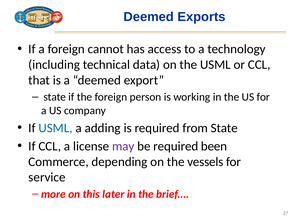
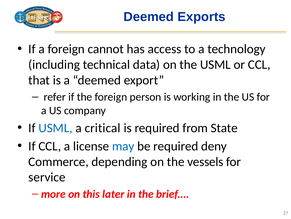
state at (55, 97): state -> refer
adding: adding -> critical
may colour: purple -> blue
been: been -> deny
